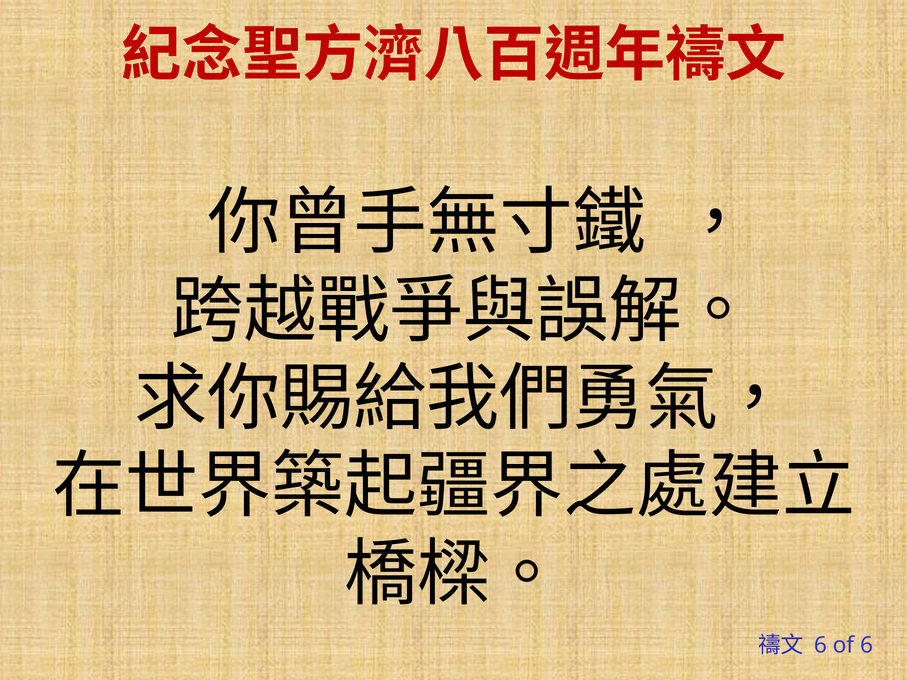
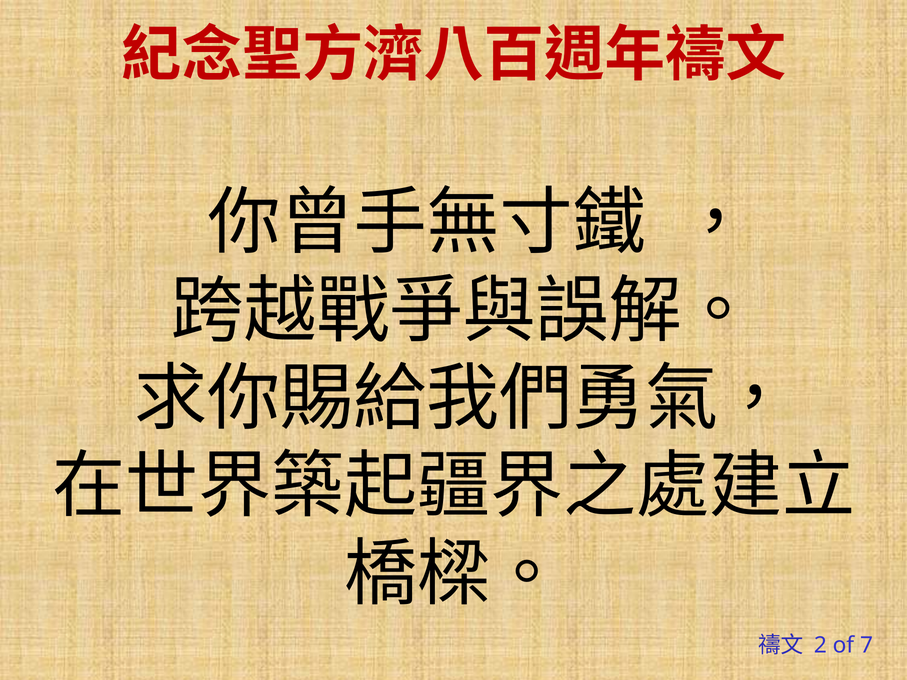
6 at (820, 645): 6 -> 2
of 6: 6 -> 7
